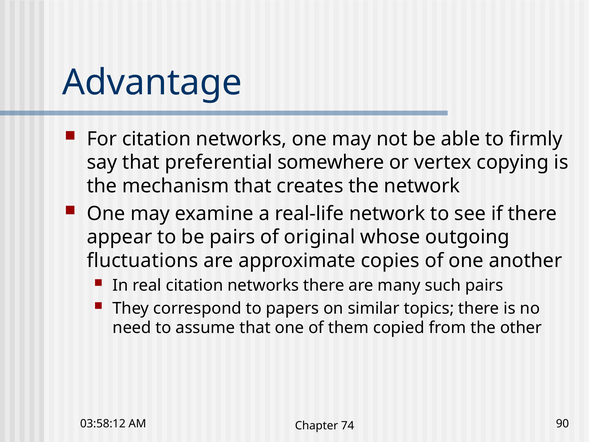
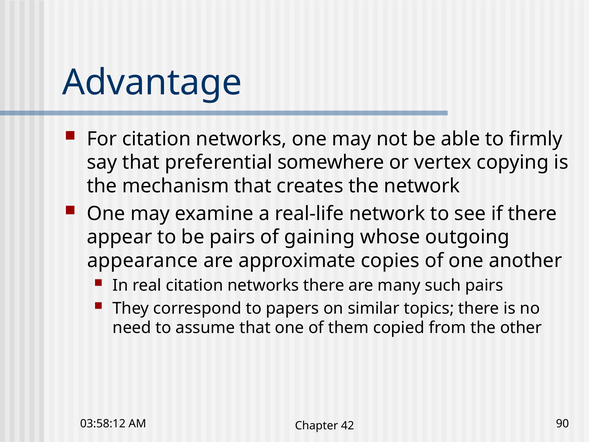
original: original -> gaining
fluctuations: fluctuations -> appearance
74: 74 -> 42
